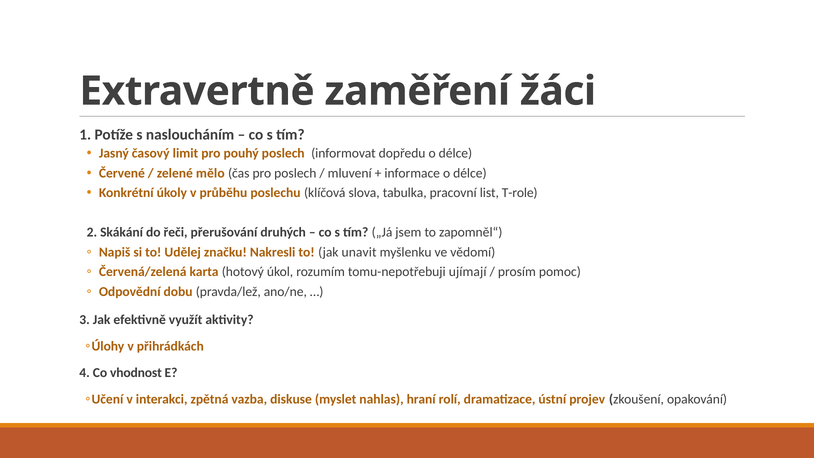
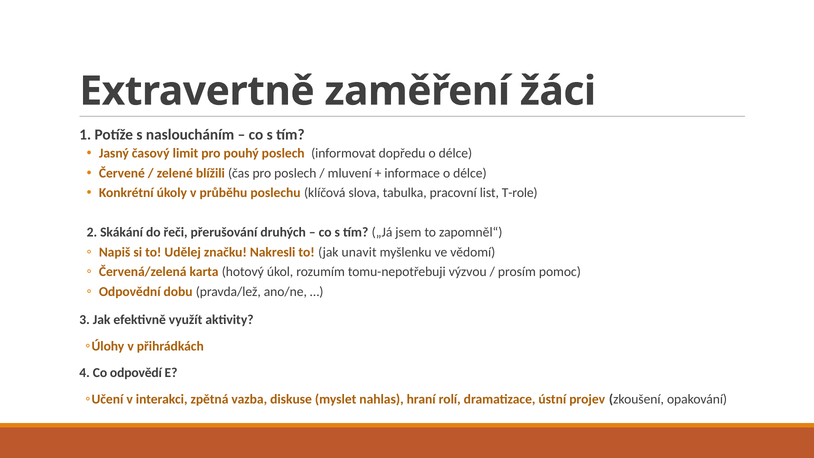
mělo: mělo -> blížili
ujímají: ujímají -> výzvou
vhodnost: vhodnost -> odpovědí
